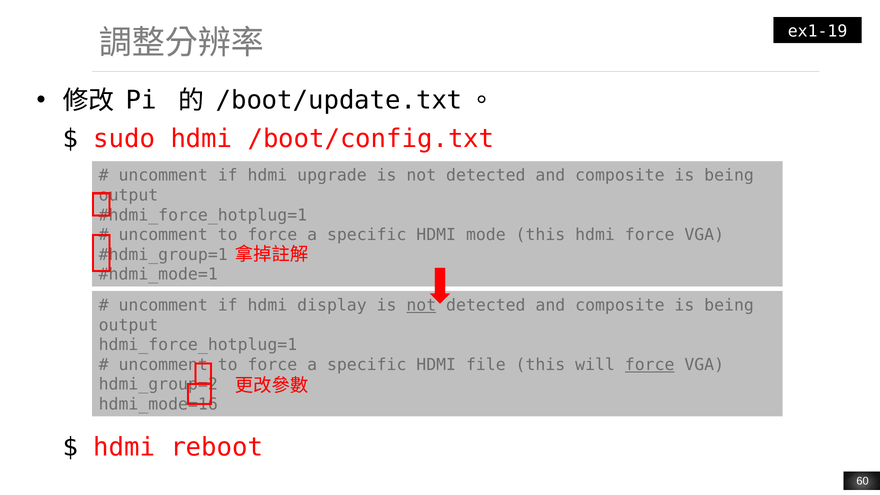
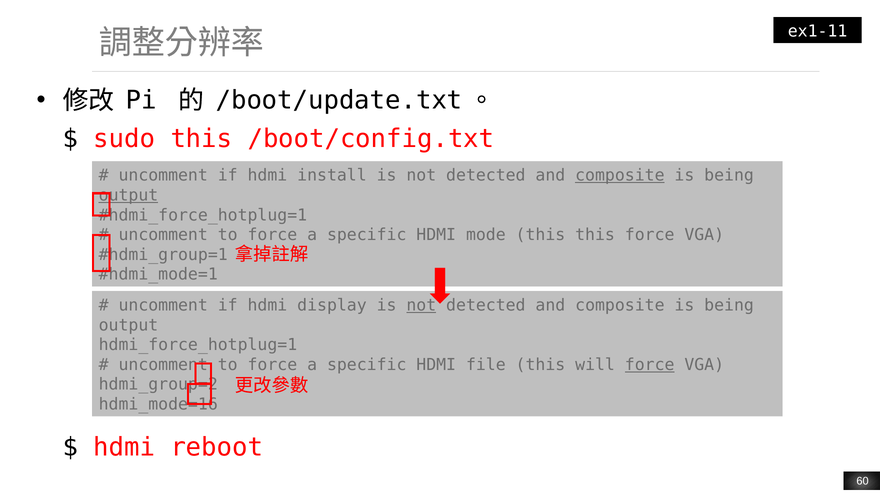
ex1-19: ex1-19 -> ex1-11
sudo hdmi: hdmi -> this
upgrade: upgrade -> install
composite at (620, 175) underline: none -> present
output at (128, 195) underline: none -> present
this hdmi: hdmi -> this
